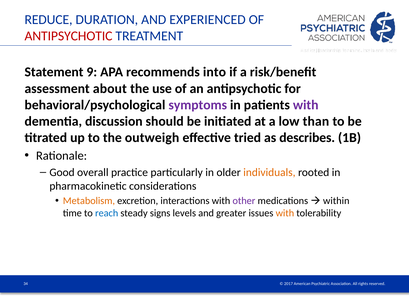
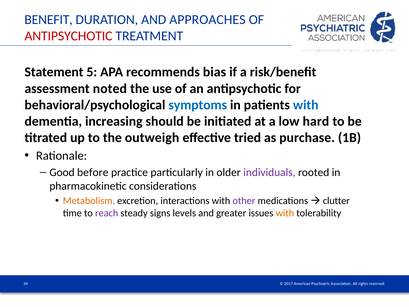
REDUCE: REDUCE -> BENEFIT
EXPERIENCED: EXPERIENCED -> APPROACHES
9: 9 -> 5
into: into -> bias
about: about -> noted
symptoms colour: purple -> blue
with at (306, 105) colour: purple -> blue
discussion: discussion -> increasing
than: than -> hard
describes: describes -> purchase
overall: overall -> before
individuals colour: orange -> purple
within: within -> clutter
reach colour: blue -> purple
